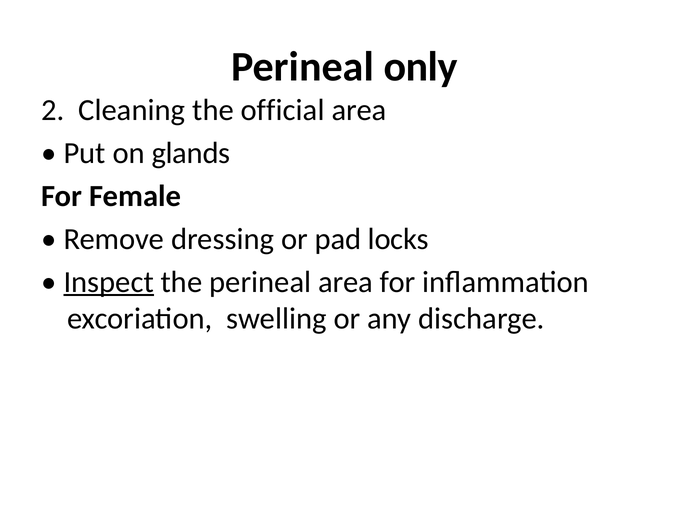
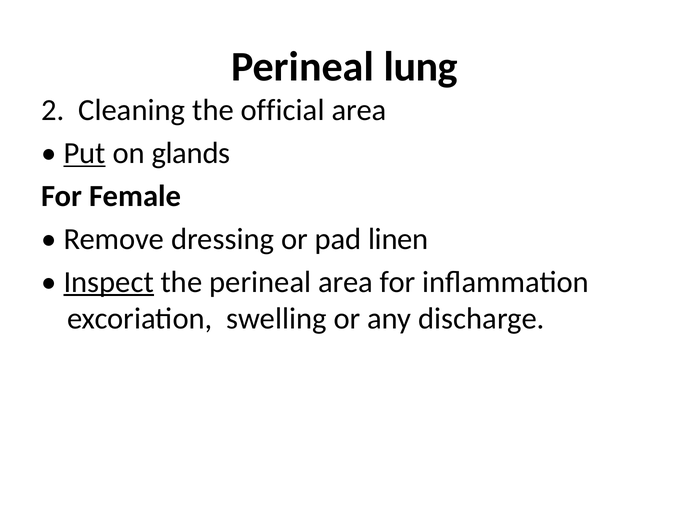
only: only -> lung
Put underline: none -> present
locks: locks -> linen
